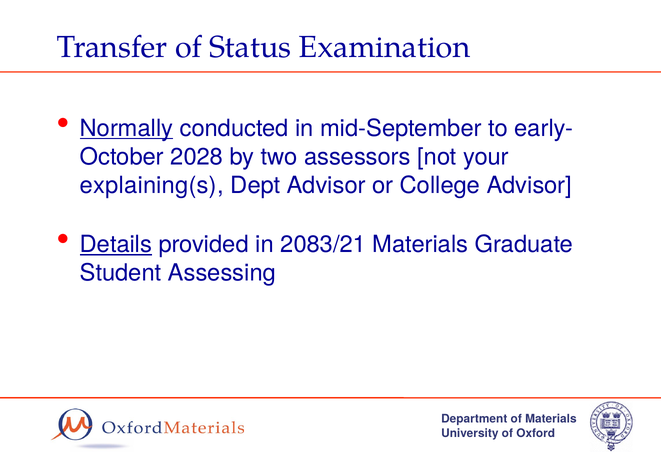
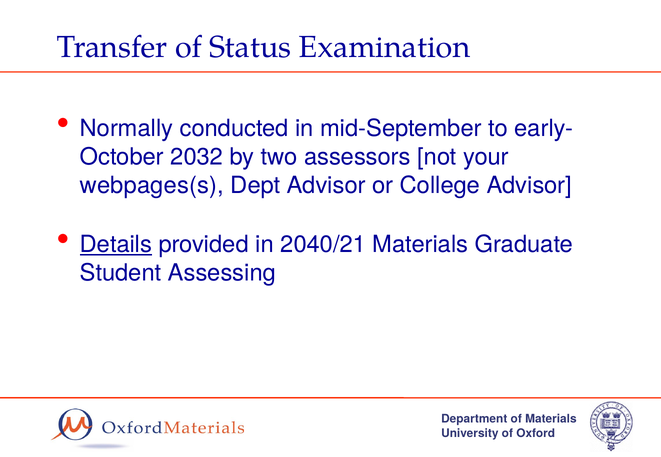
Normally underline: present -> none
2028: 2028 -> 2032
explaining(s: explaining(s -> webpages(s
2083/21: 2083/21 -> 2040/21
